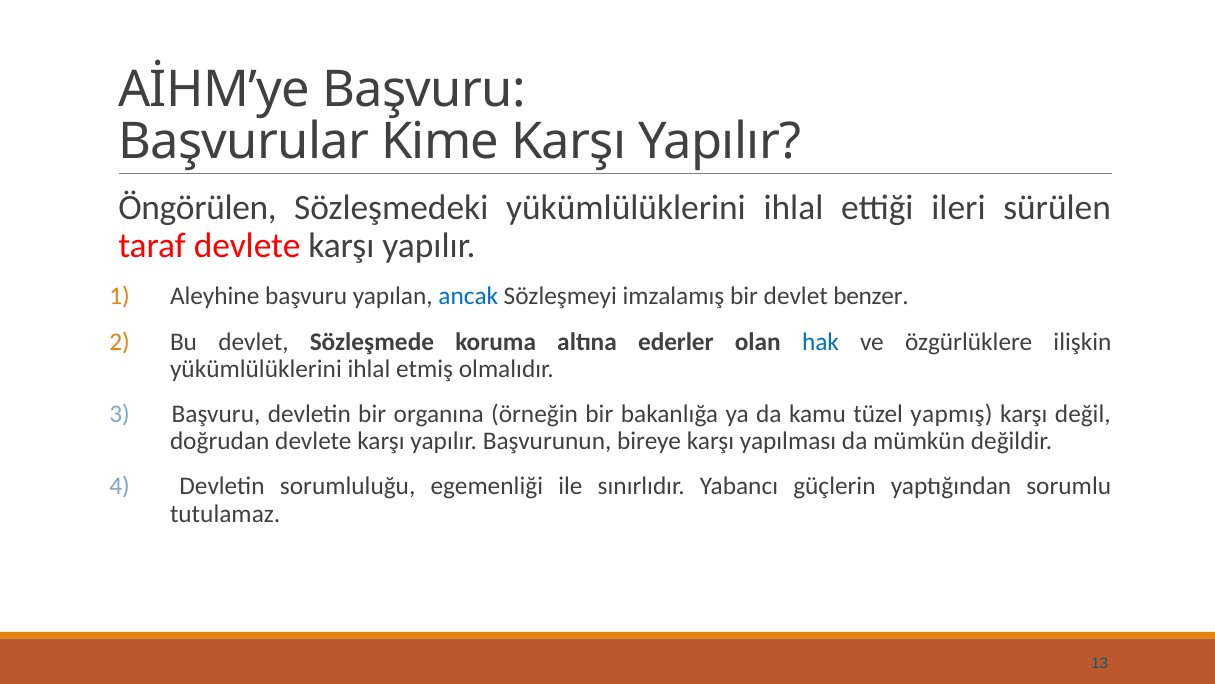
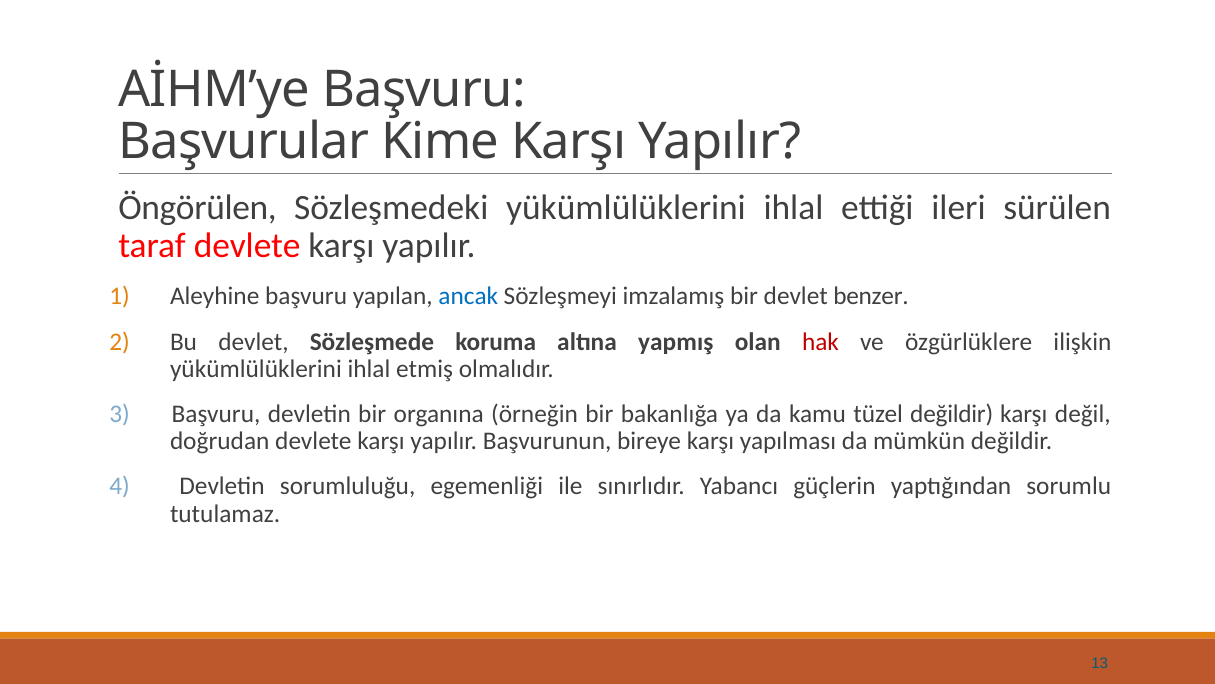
ederler: ederler -> yapmış
hak colour: blue -> red
tüzel yapmış: yapmış -> değildir
